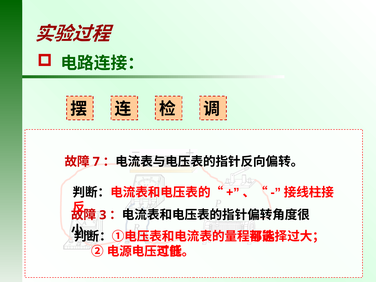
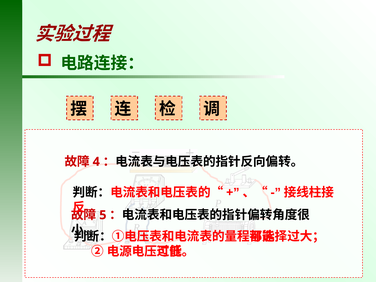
7: 7 -> 4
3: 3 -> 5
